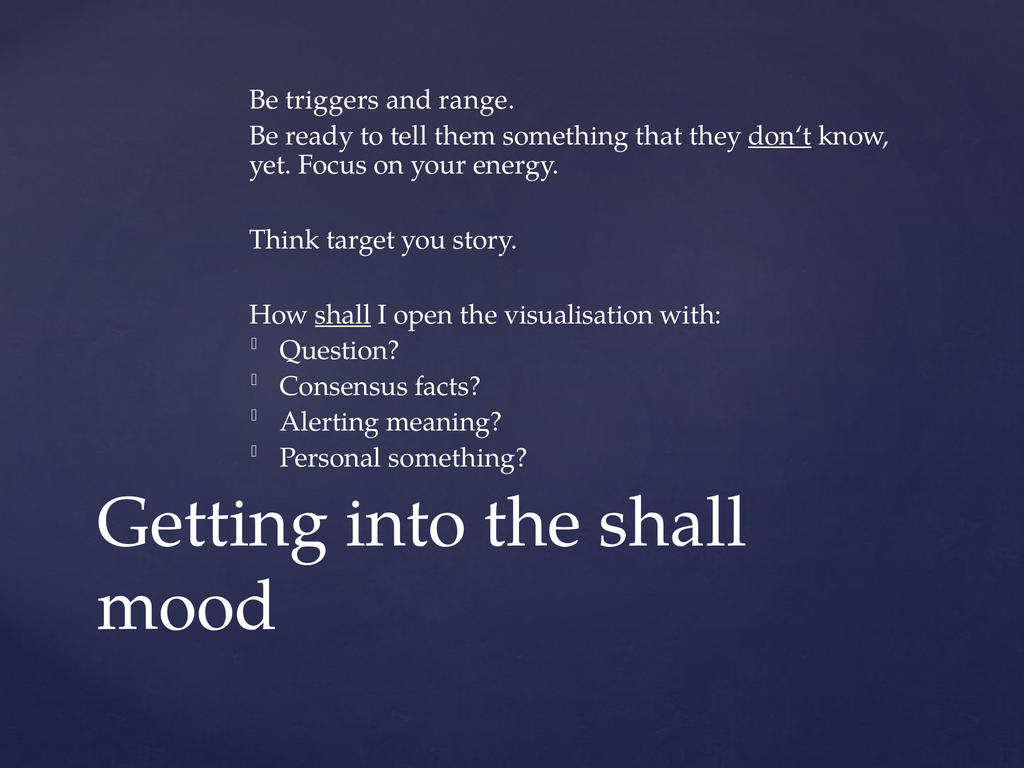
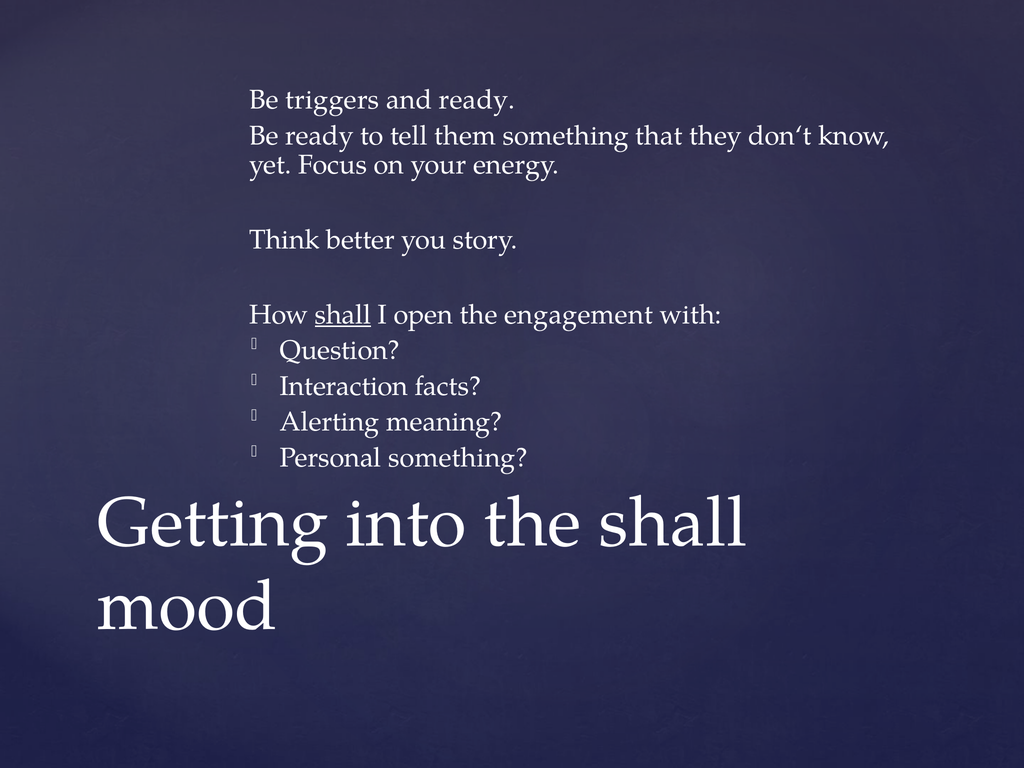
and range: range -> ready
don‘t underline: present -> none
target: target -> better
visualisation: visualisation -> engagement
Consensus: Consensus -> Interaction
